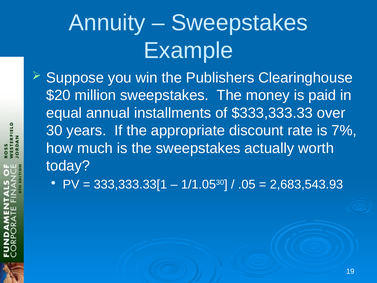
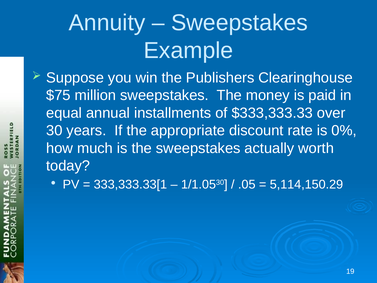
$20: $20 -> $75
7%: 7% -> 0%
2,683,543.93: 2,683,543.93 -> 5,114,150.29
